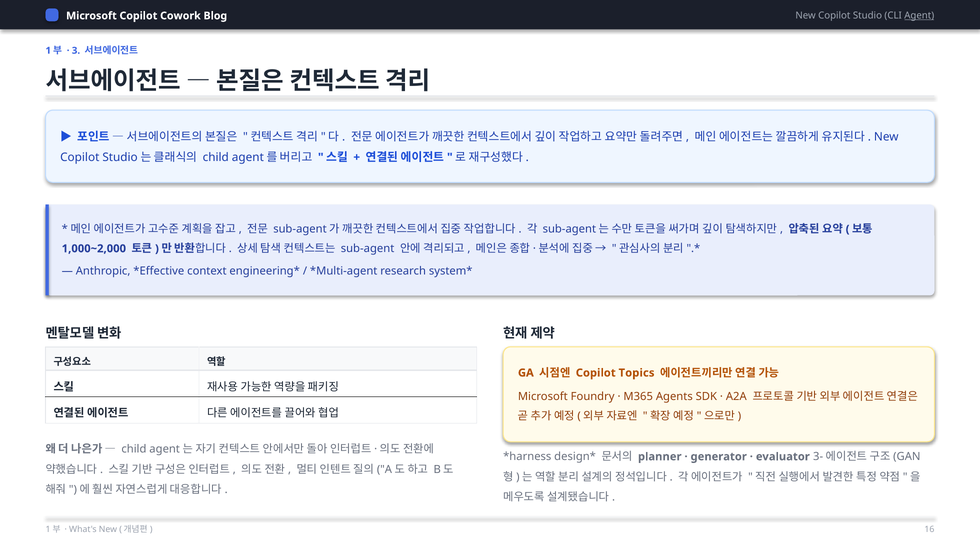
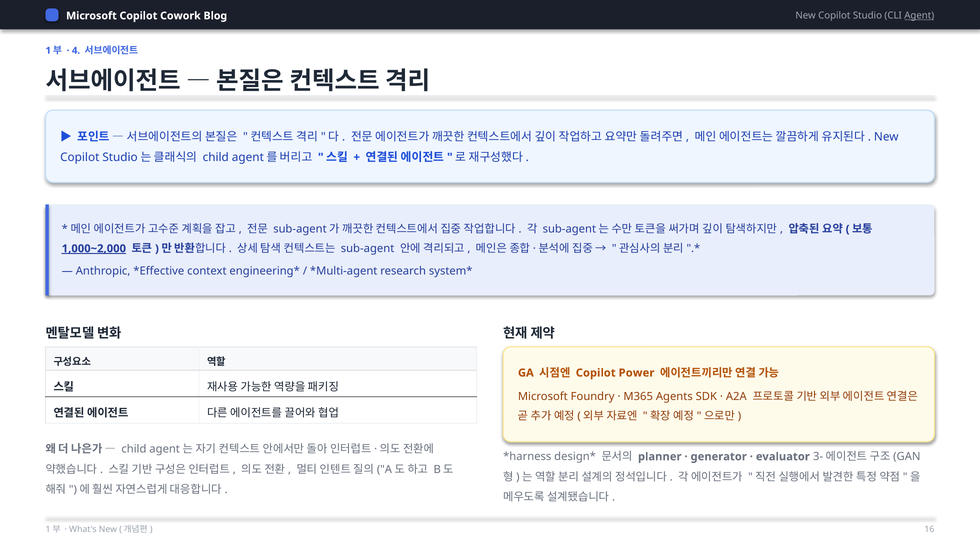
3: 3 -> 4
1,000~2,000 underline: none -> present
Topics: Topics -> Power
